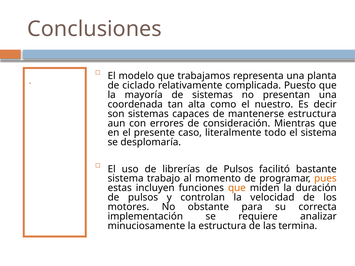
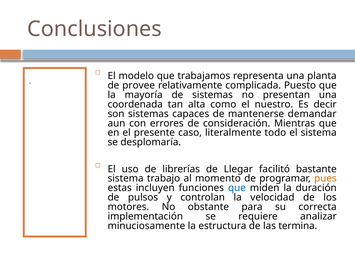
ciclado: ciclado -> provee
mantenerse estructura: estructura -> demandar
librerías de Pulsos: Pulsos -> Llegar
que at (237, 188) colour: orange -> blue
